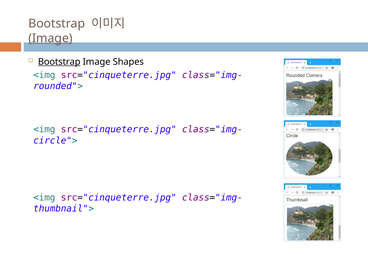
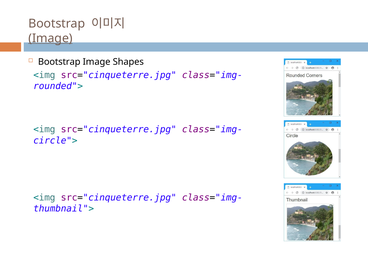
Bootstrap at (59, 62) underline: present -> none
